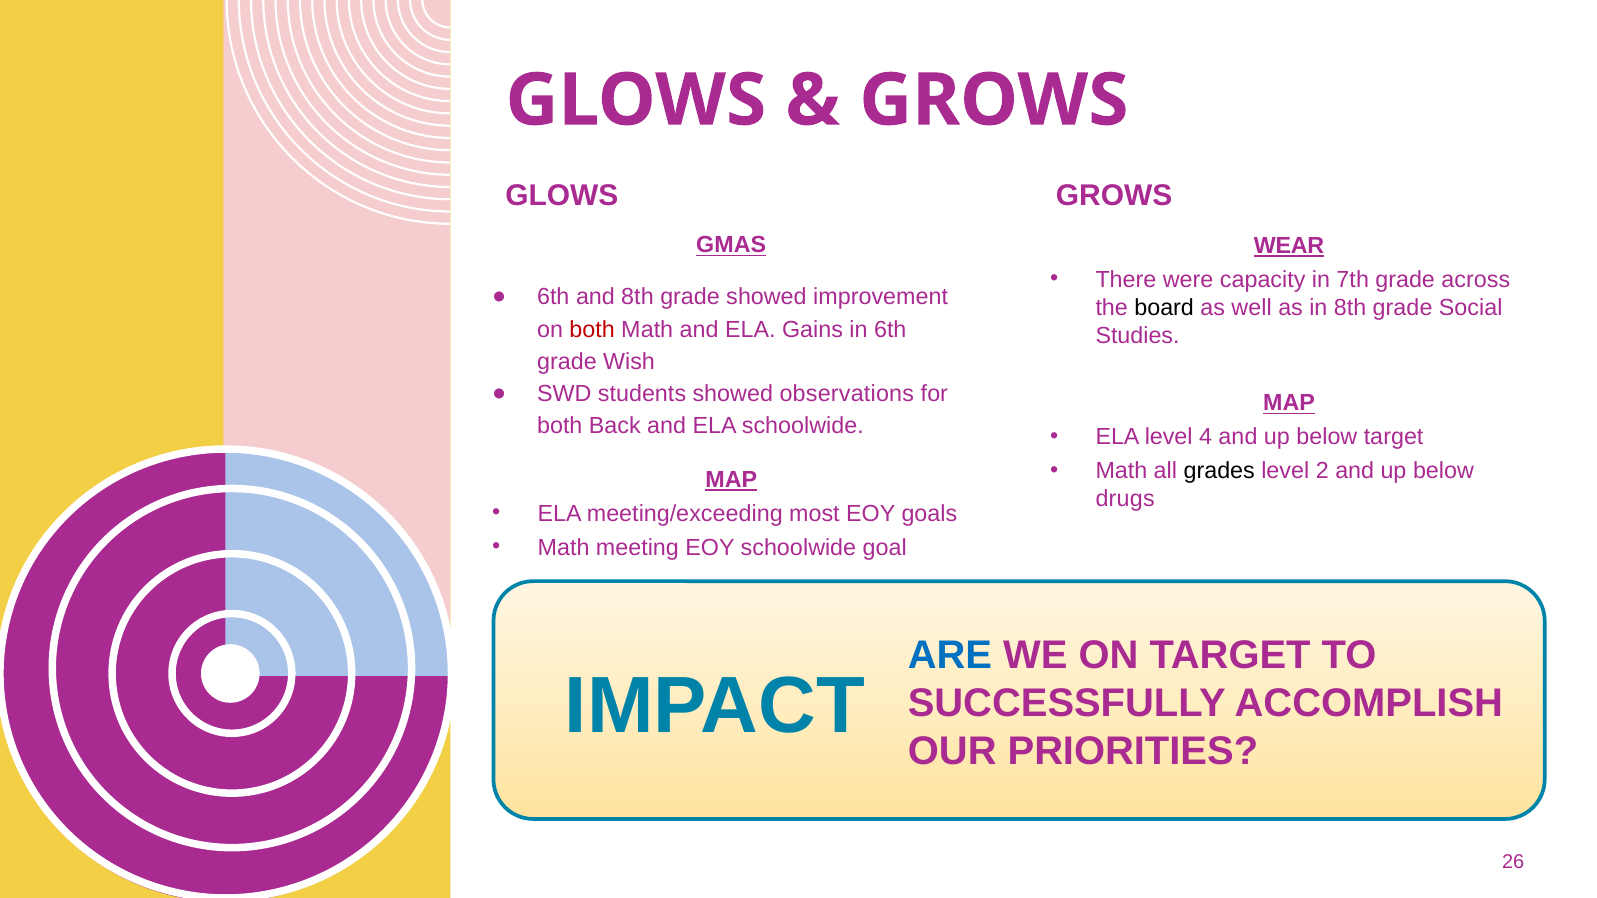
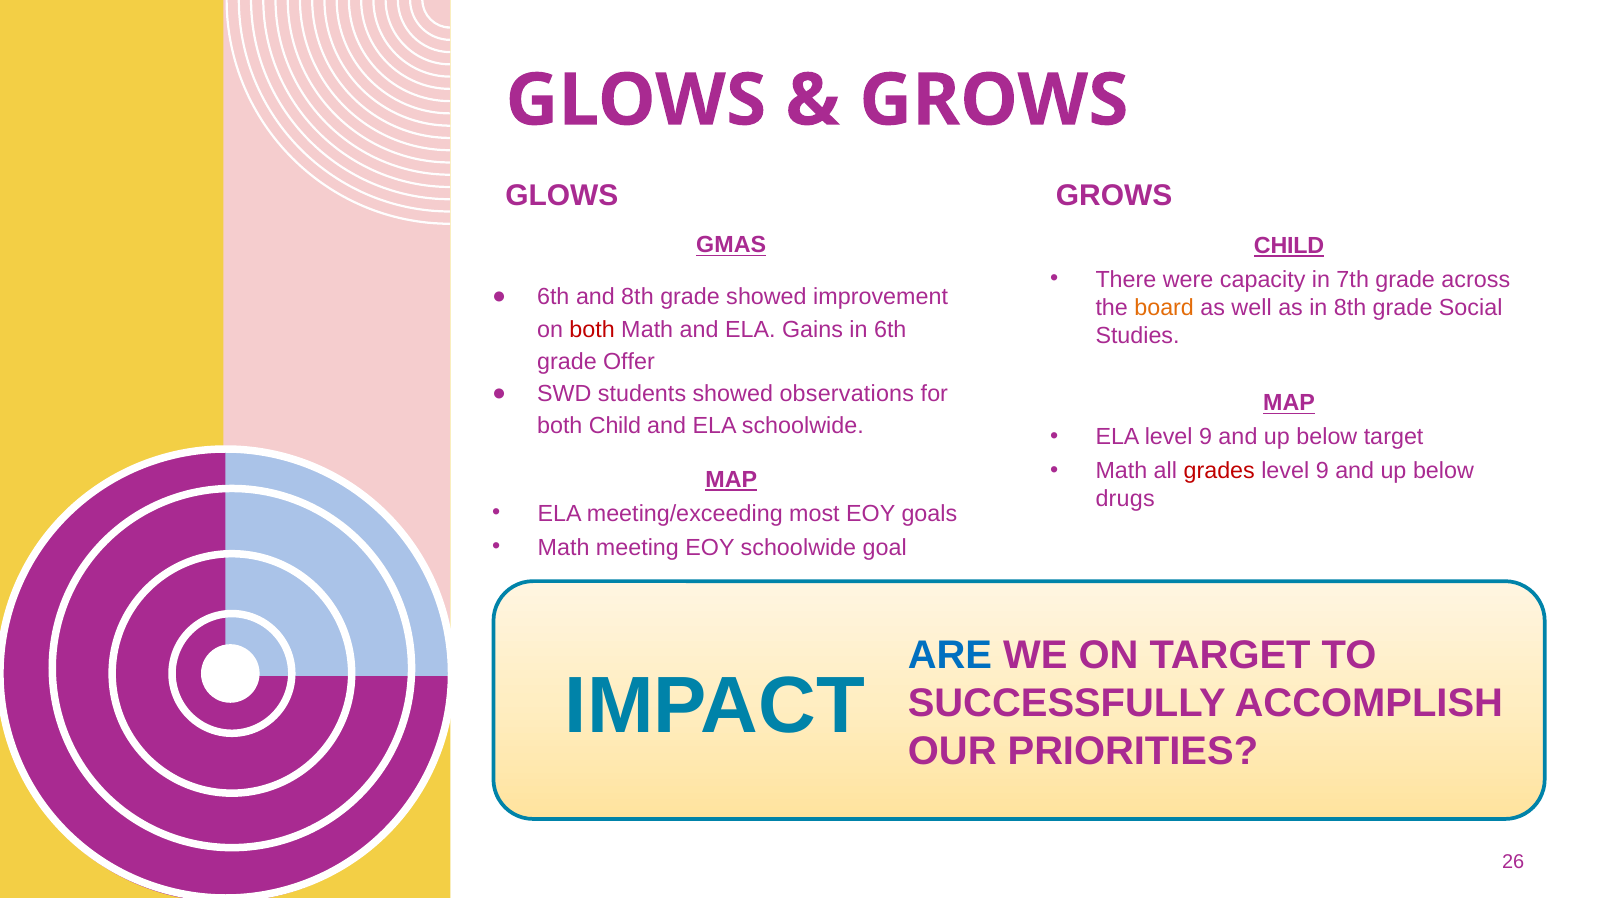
WEAR at (1289, 246): WEAR -> CHILD
board colour: black -> orange
Wish: Wish -> Offer
both Back: Back -> Child
ELA level 4: 4 -> 9
grades colour: black -> red
2 at (1322, 471): 2 -> 9
